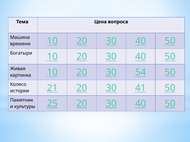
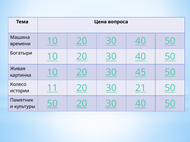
54: 54 -> 45
21: 21 -> 11
41: 41 -> 21
культуры 25: 25 -> 50
